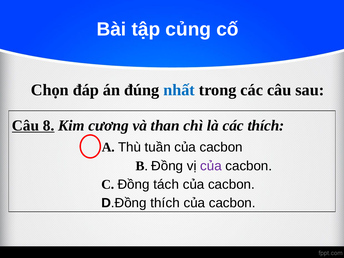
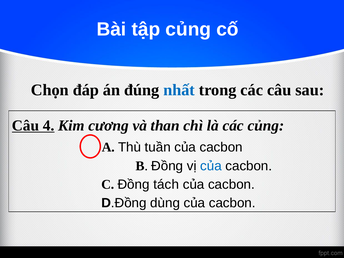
8: 8 -> 4
các thích: thích -> củng
của at (211, 166) colour: purple -> blue
D.Đồng thích: thích -> dùng
